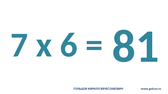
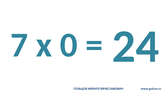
6: 6 -> 0
81: 81 -> 24
